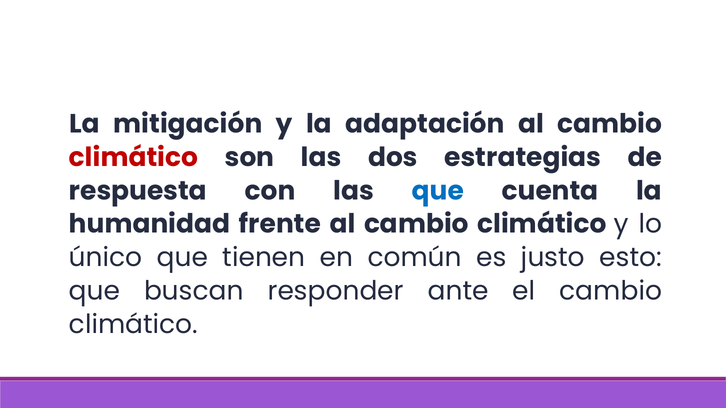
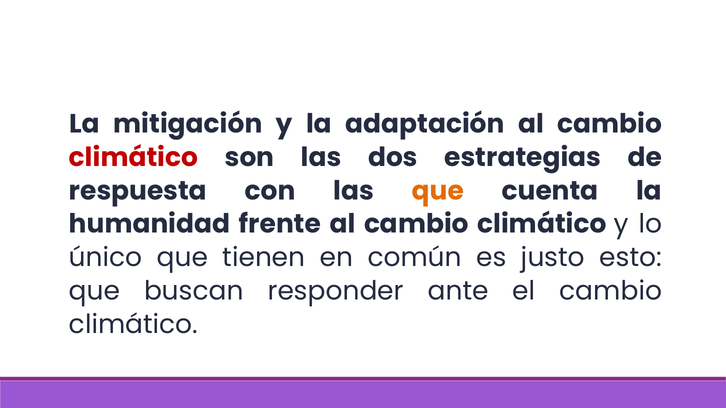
que at (438, 191) colour: blue -> orange
